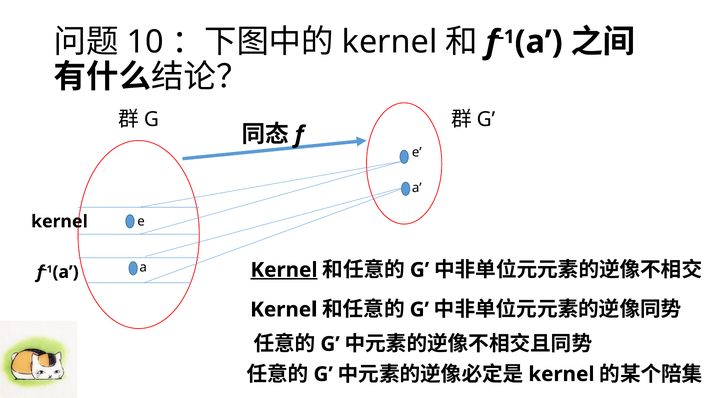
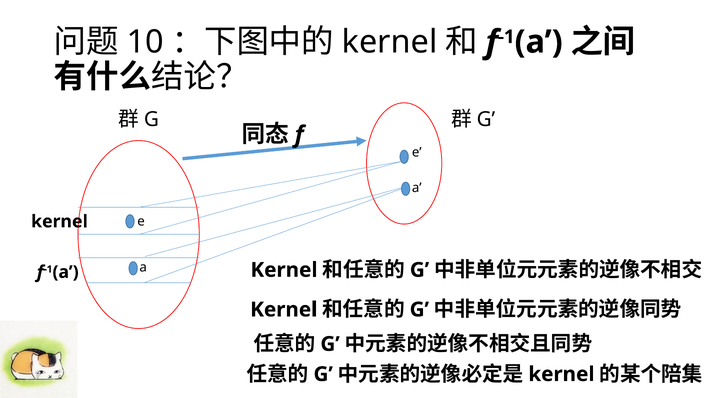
Kernel at (284, 270) underline: present -> none
